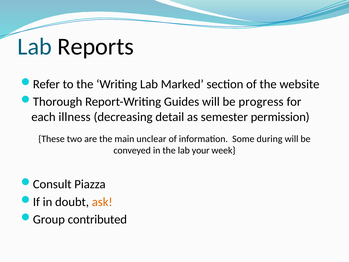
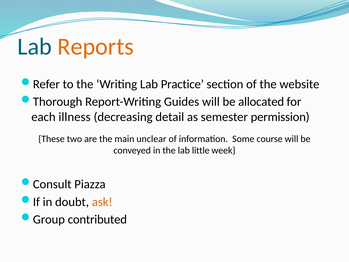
Reports colour: black -> orange
Marked: Marked -> Practice
progress: progress -> allocated
during: during -> course
your: your -> little
